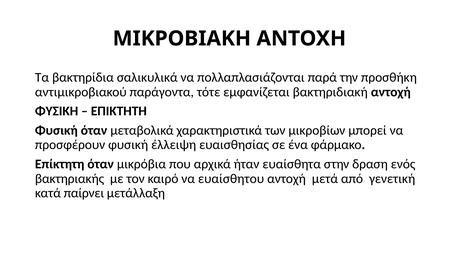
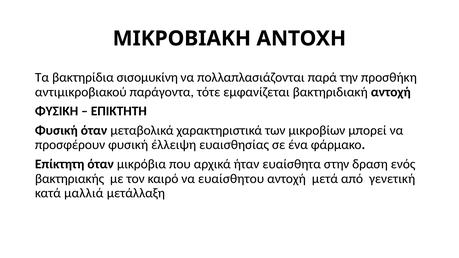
σαλικυλικά: σαλικυλικά -> σισομυκίνη
παίρνει: παίρνει -> μαλλιά
